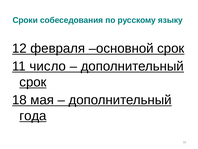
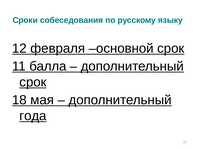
число: число -> балла
